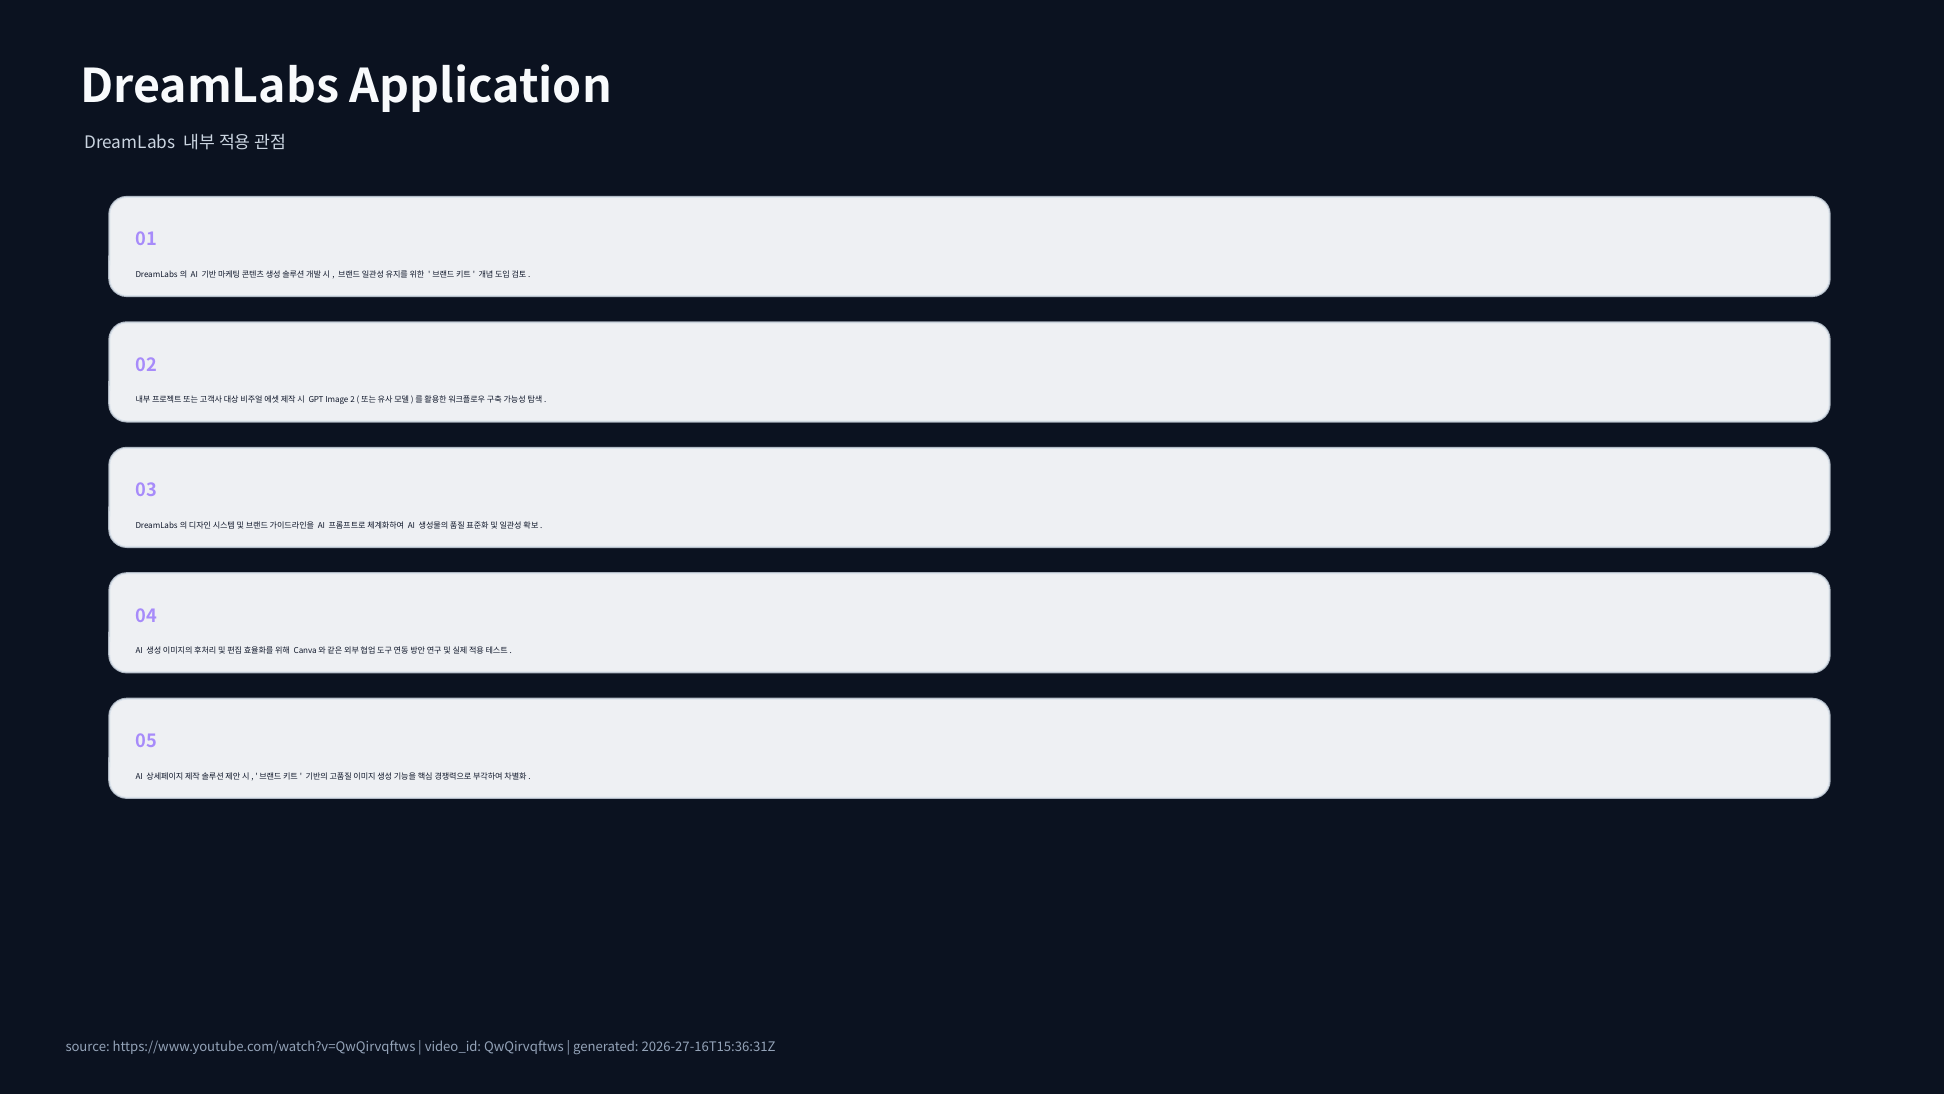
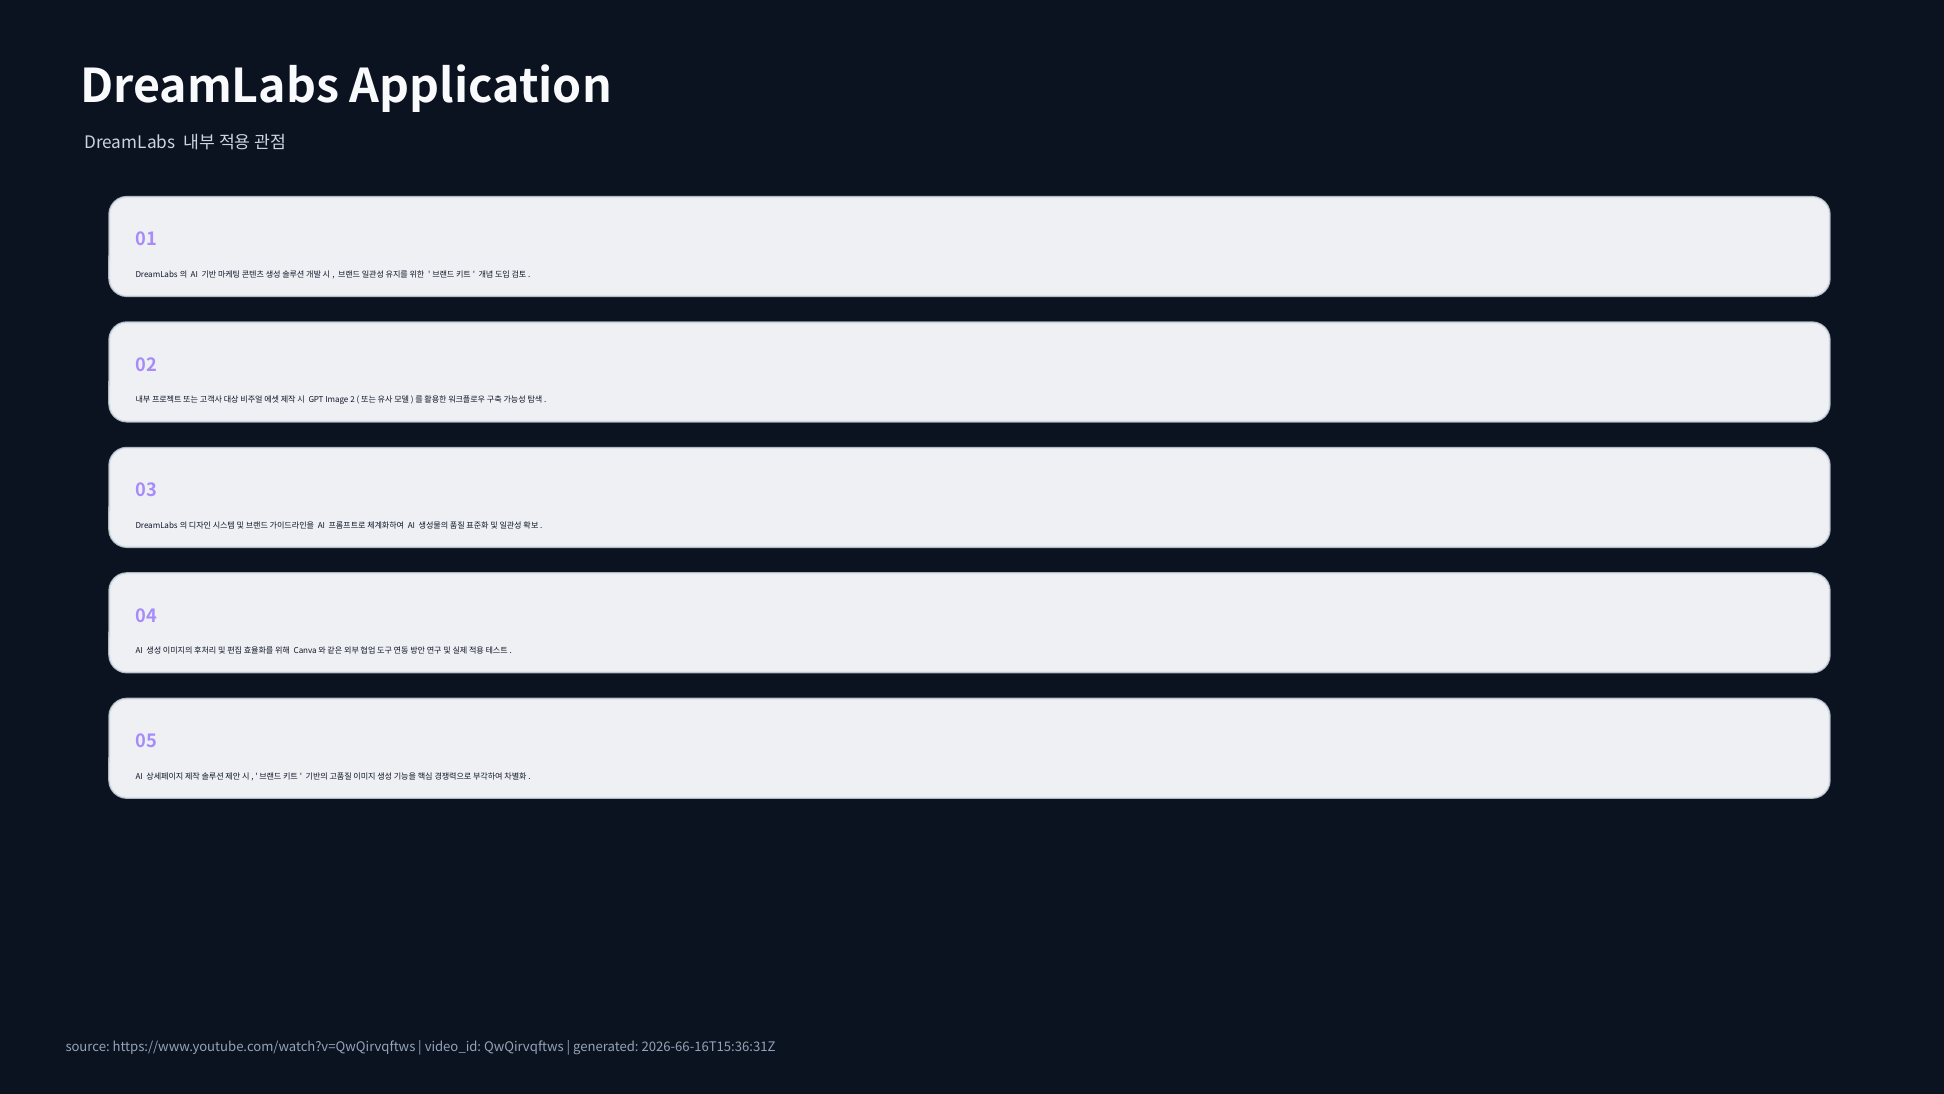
2026-27-16T15:36:31Z: 2026-27-16T15:36:31Z -> 2026-66-16T15:36:31Z
